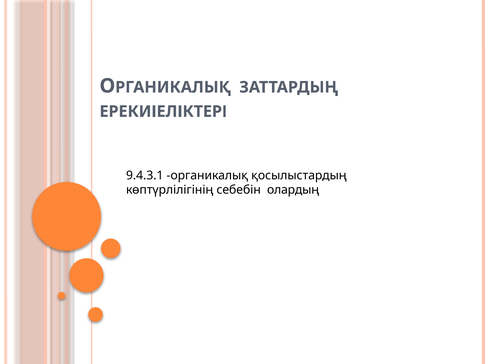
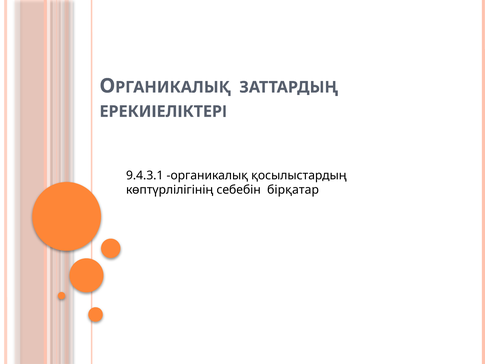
олардың: олардың -> бірқатар
